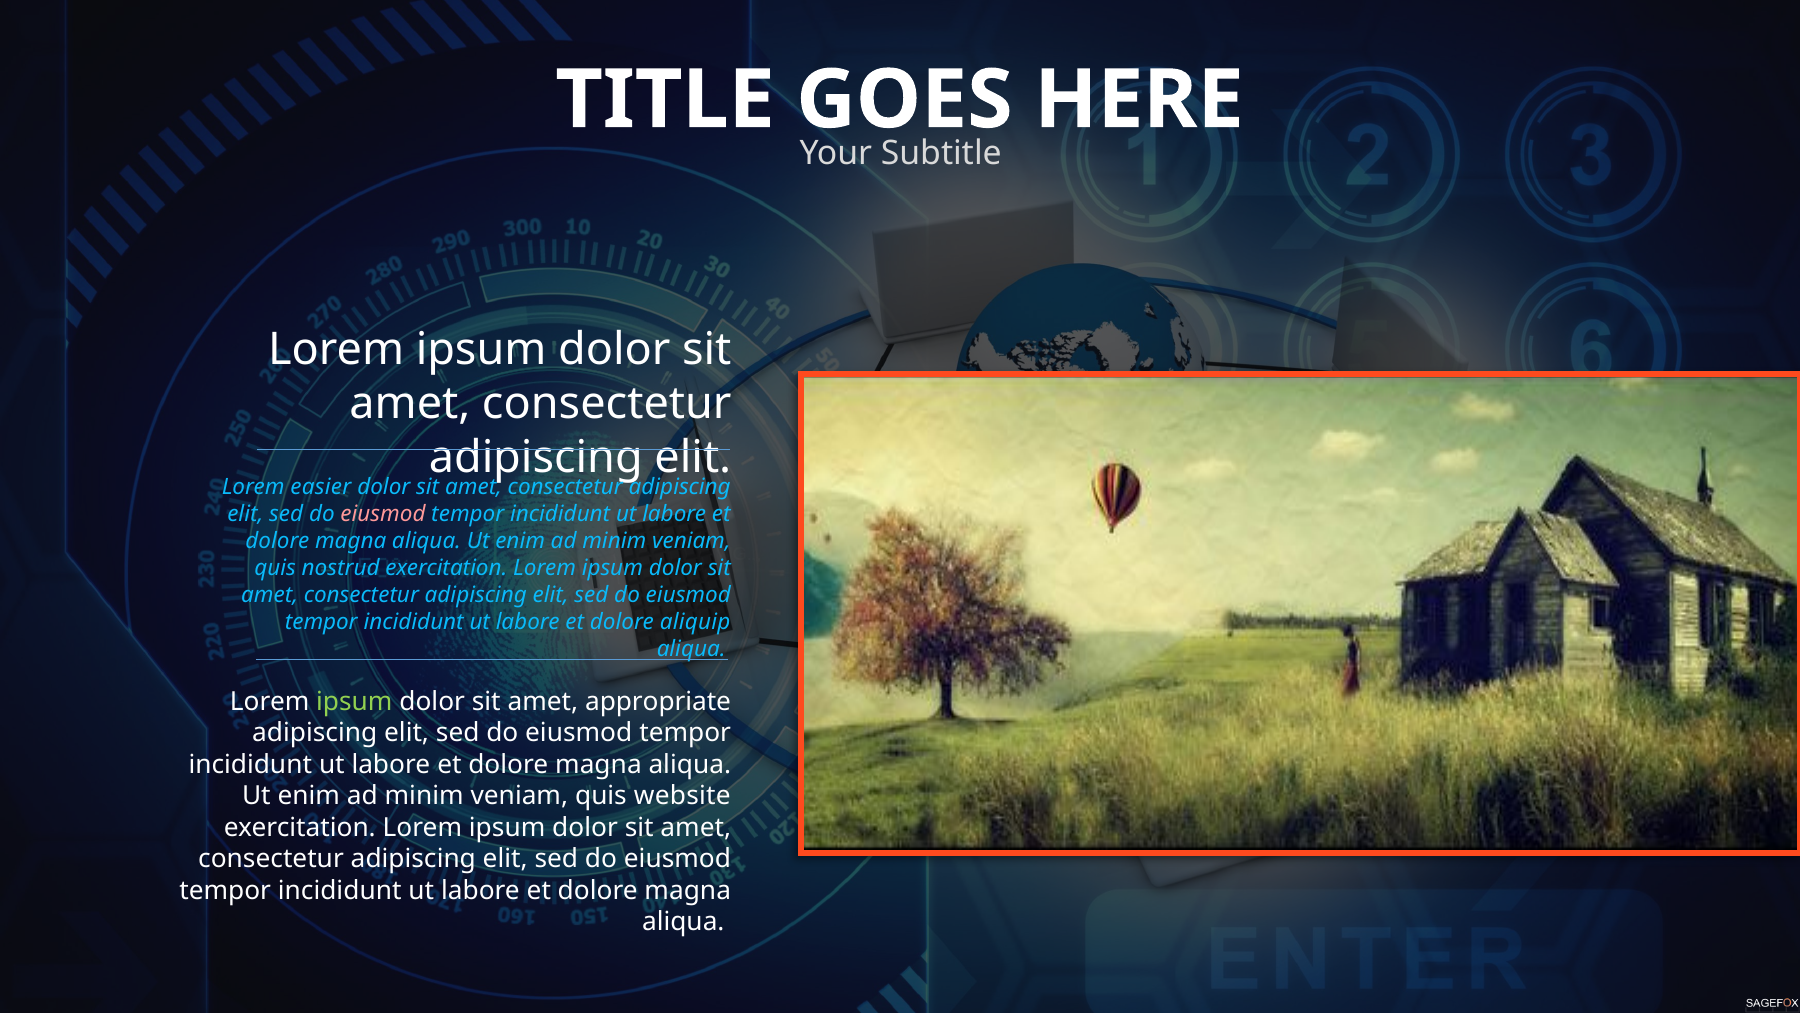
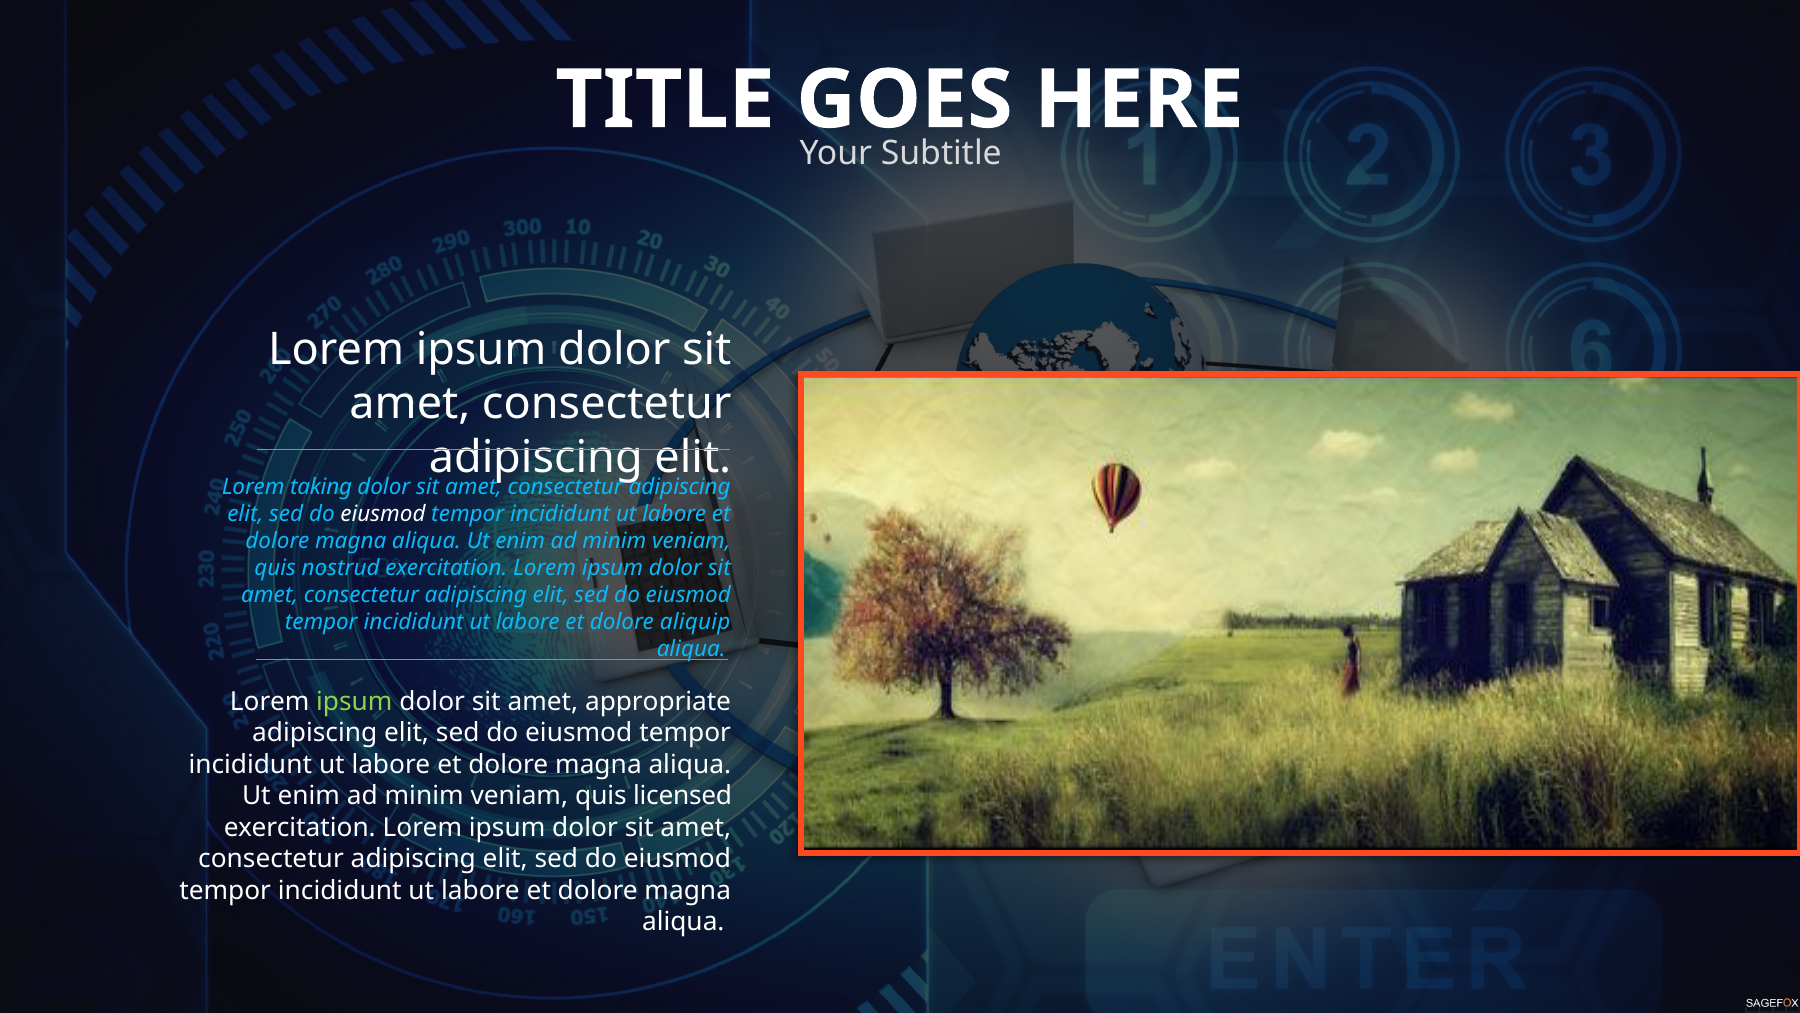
easier: easier -> taking
eiusmod at (383, 514) colour: pink -> white
website: website -> licensed
